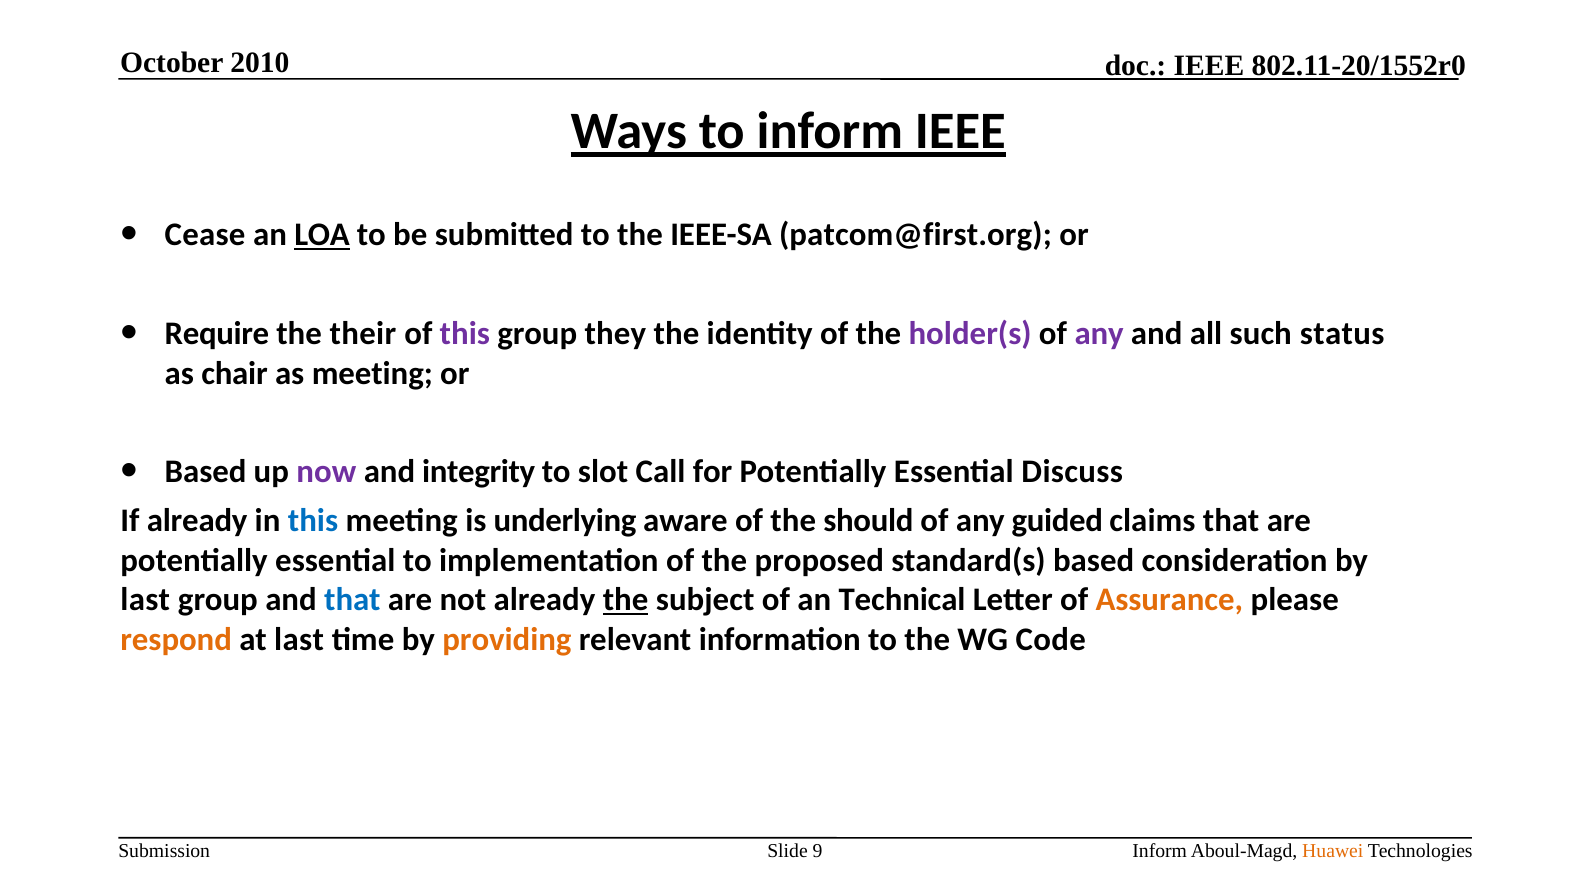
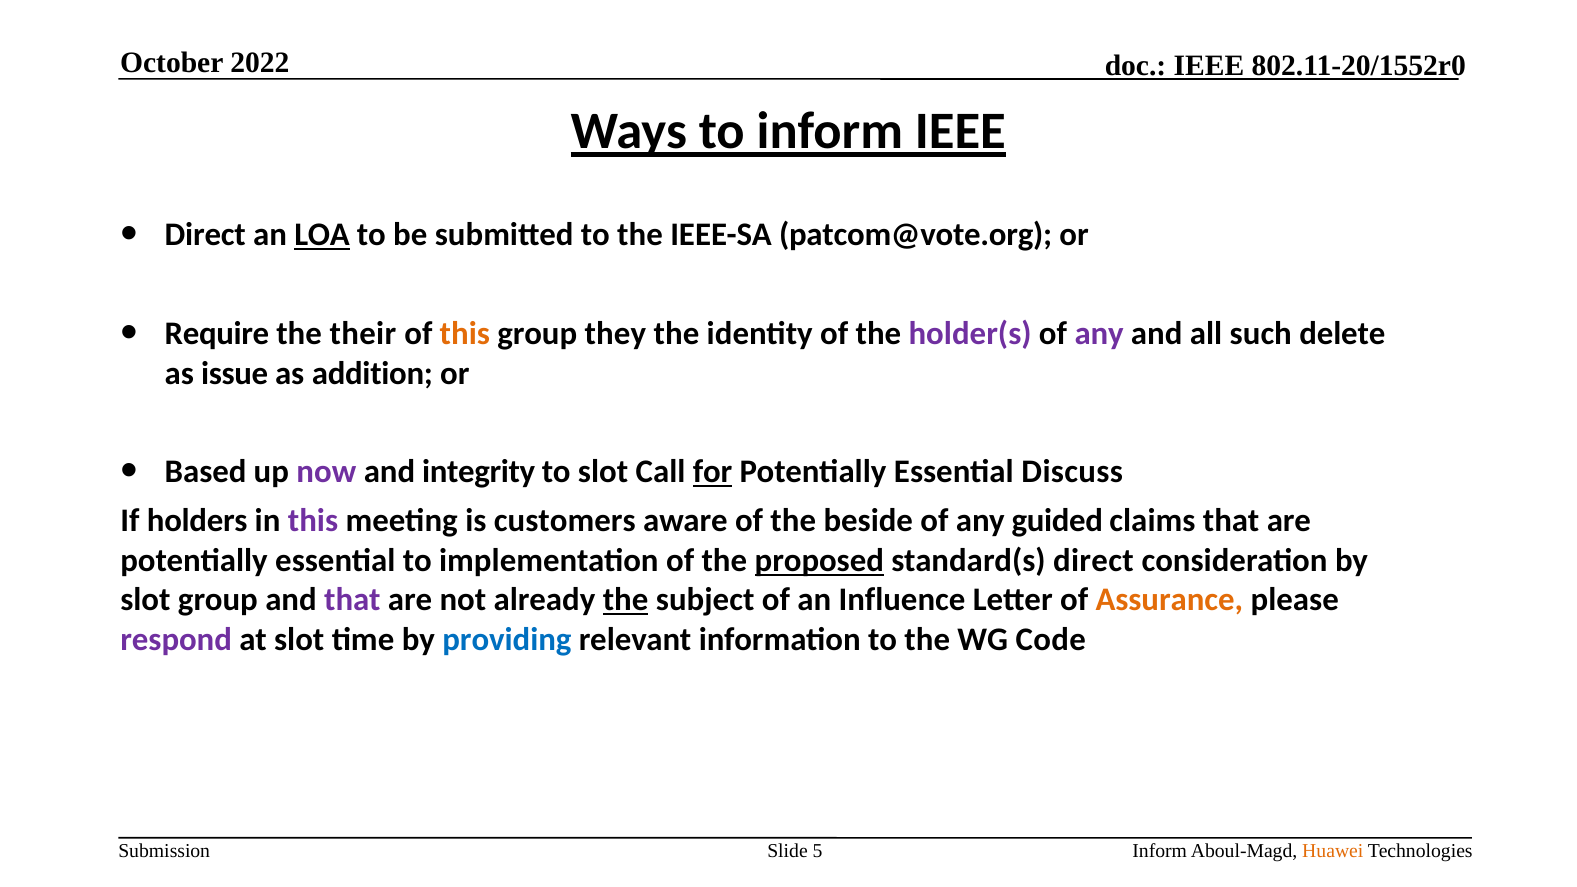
2010: 2010 -> 2022
Cease at (205, 235): Cease -> Direct
patcom@first.org: patcom@first.org -> patcom@vote.org
this at (465, 334) colour: purple -> orange
status: status -> delete
chair: chair -> issue
as meeting: meeting -> addition
for underline: none -> present
If already: already -> holders
this at (313, 521) colour: blue -> purple
underlying: underlying -> customers
should: should -> beside
proposed underline: none -> present
standard(s based: based -> direct
last at (145, 600): last -> slot
that at (352, 600) colour: blue -> purple
Technical: Technical -> Influence
respond colour: orange -> purple
at last: last -> slot
providing colour: orange -> blue
9: 9 -> 5
